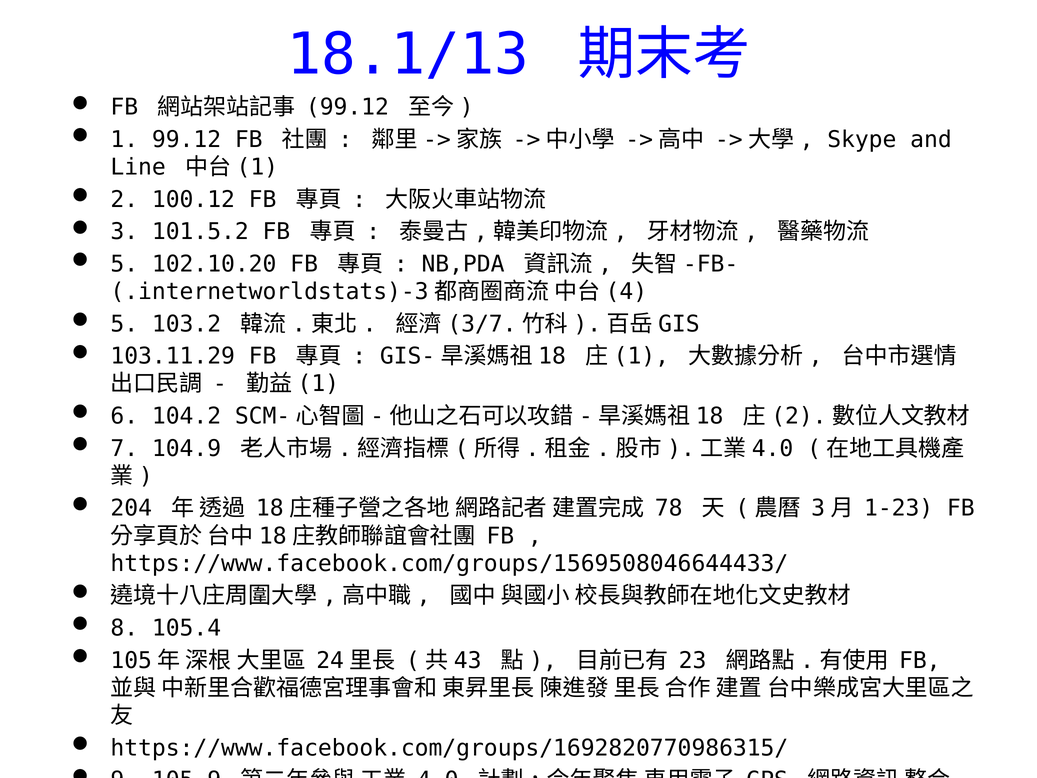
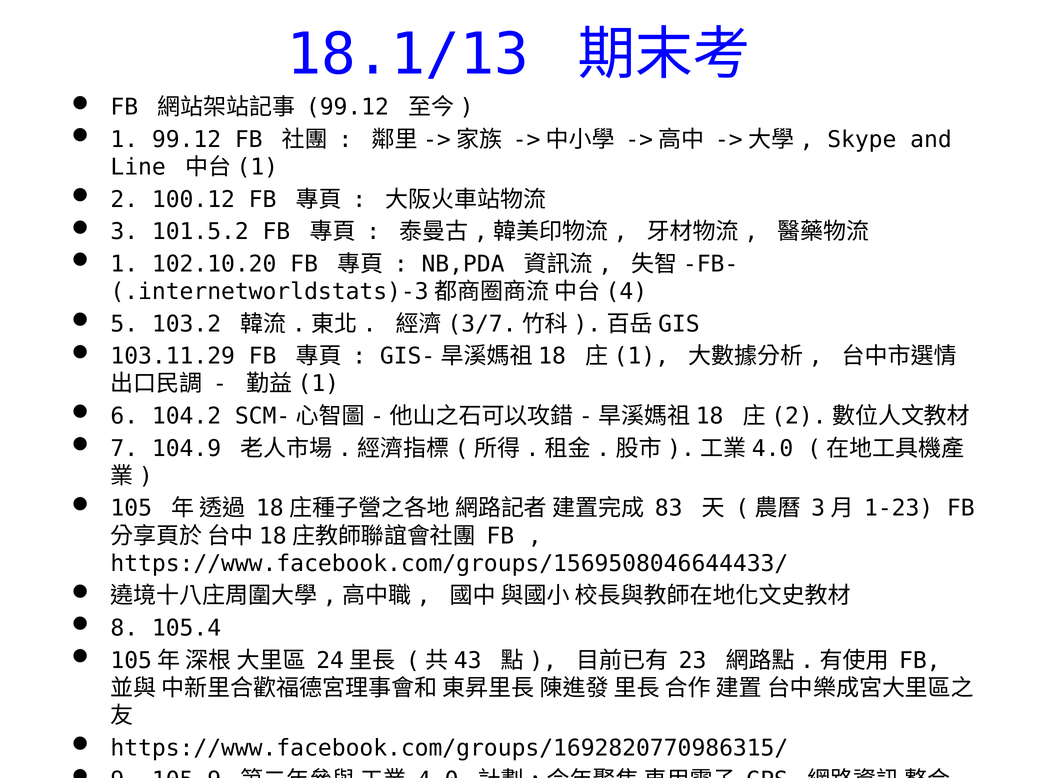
5 at (124, 264): 5 -> 1
204: 204 -> 105
78: 78 -> 83
